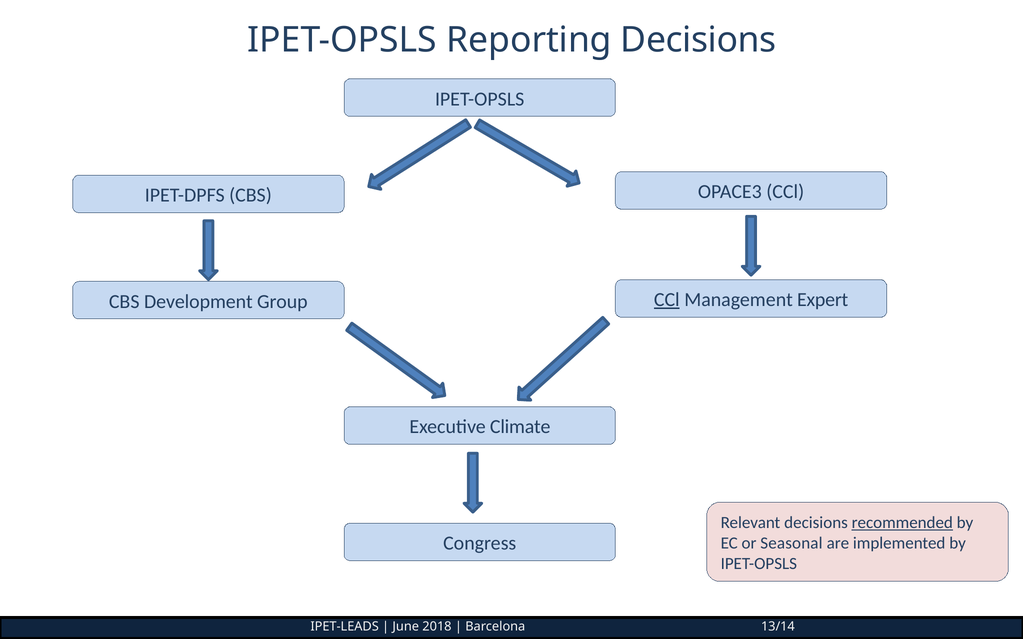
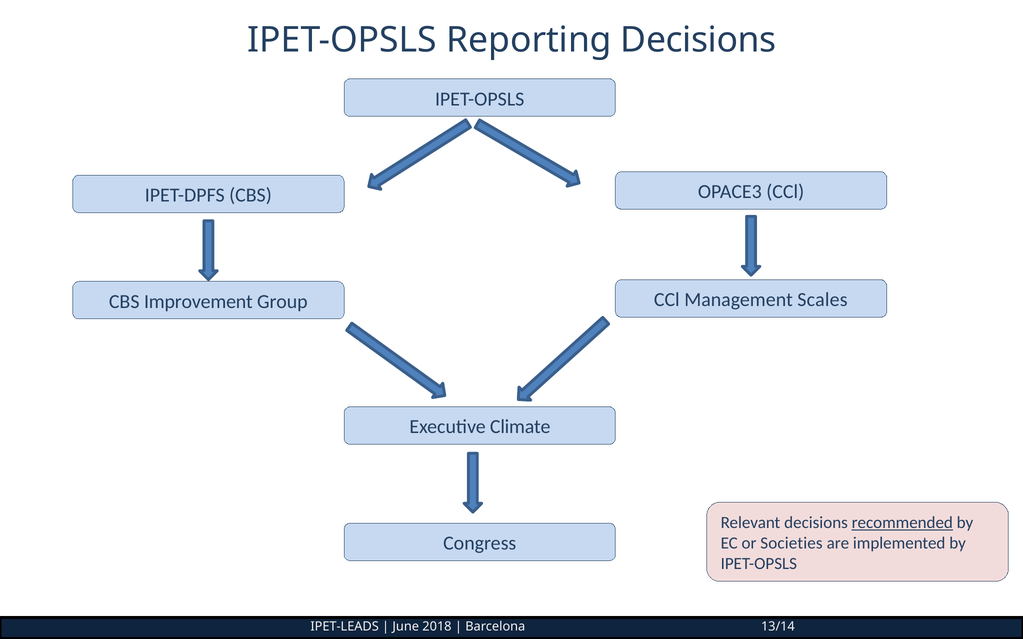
Development: Development -> Improvement
CCl at (667, 300) underline: present -> none
Expert: Expert -> Scales
Seasonal: Seasonal -> Societies
